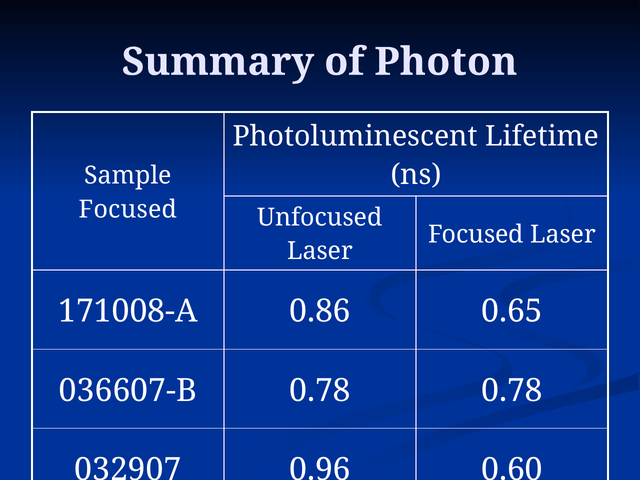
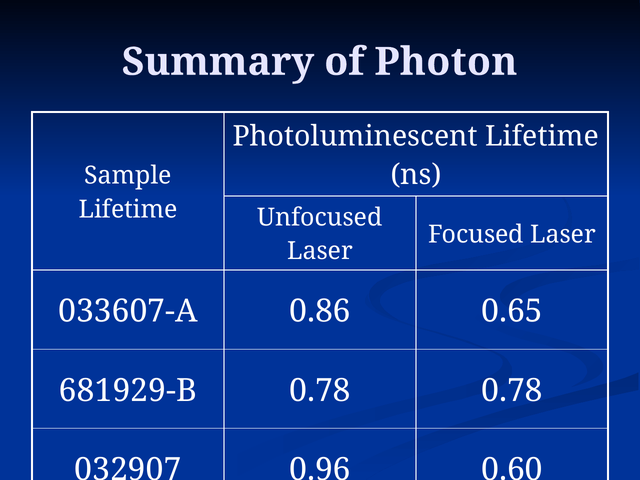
Focused at (128, 209): Focused -> Lifetime
171008-A: 171008-A -> 033607-A
036607-B: 036607-B -> 681929-B
